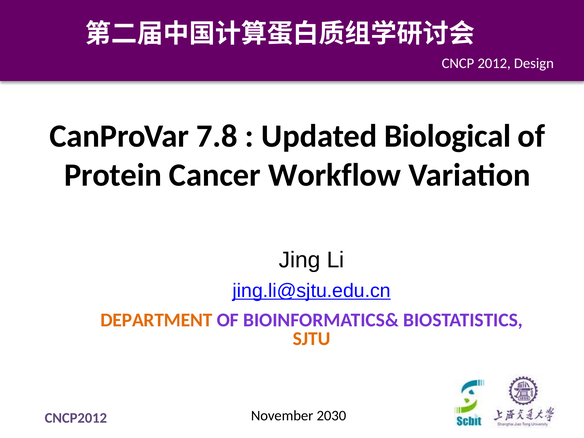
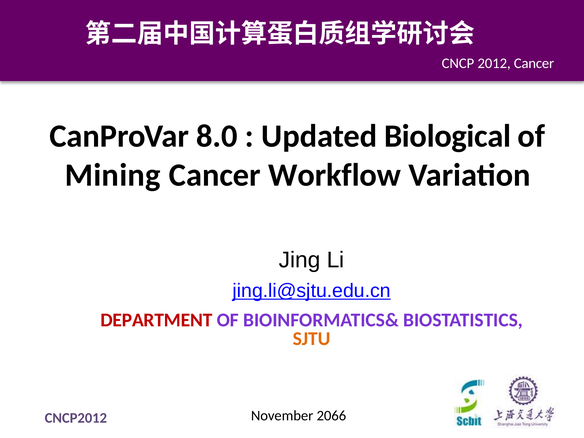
2012 Design: Design -> Cancer
7.8: 7.8 -> 8.0
Protein: Protein -> Mining
DEPARTMENT colour: orange -> red
2030: 2030 -> 2066
